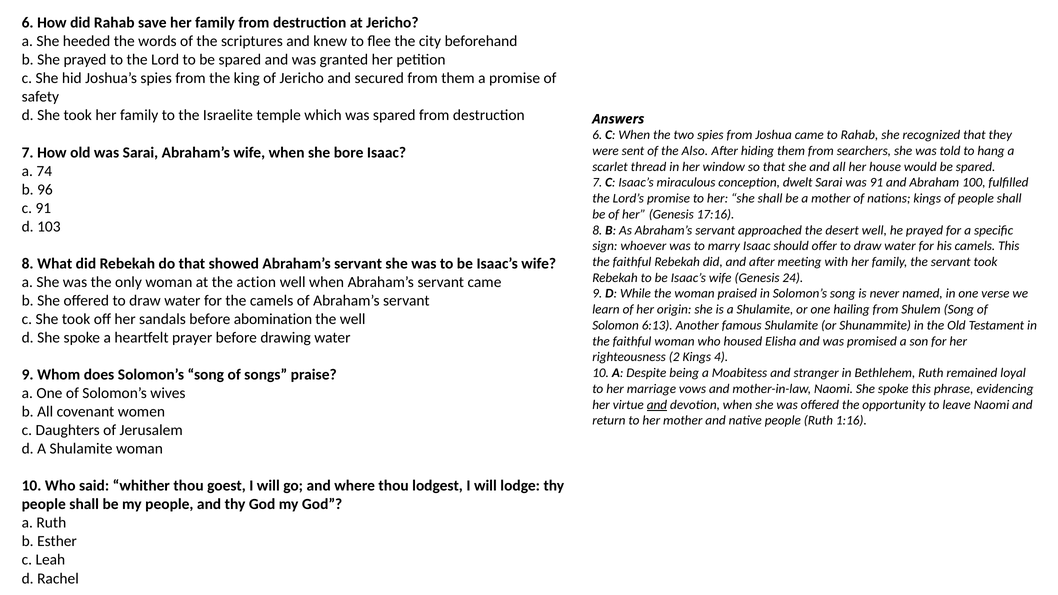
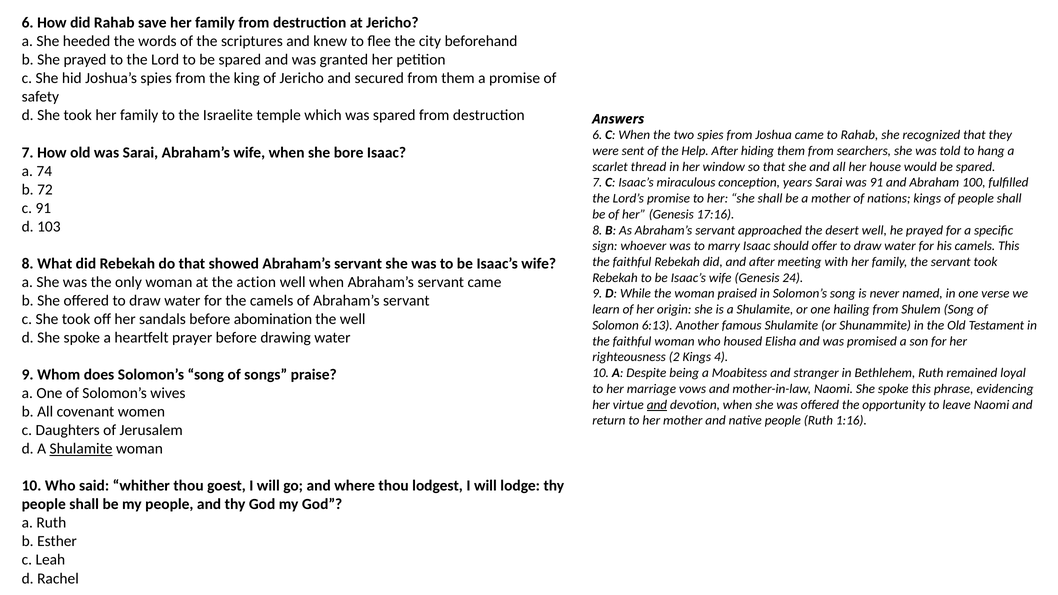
Also: Also -> Help
dwelt: dwelt -> years
96: 96 -> 72
Shulamite at (81, 449) underline: none -> present
